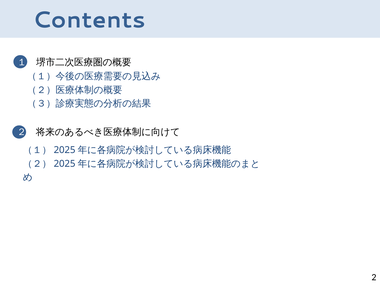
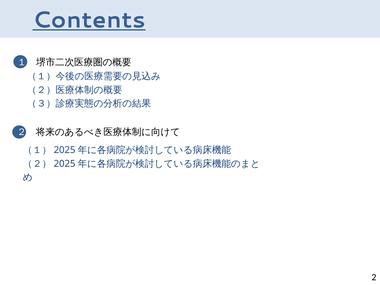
Contents underline: none -> present
